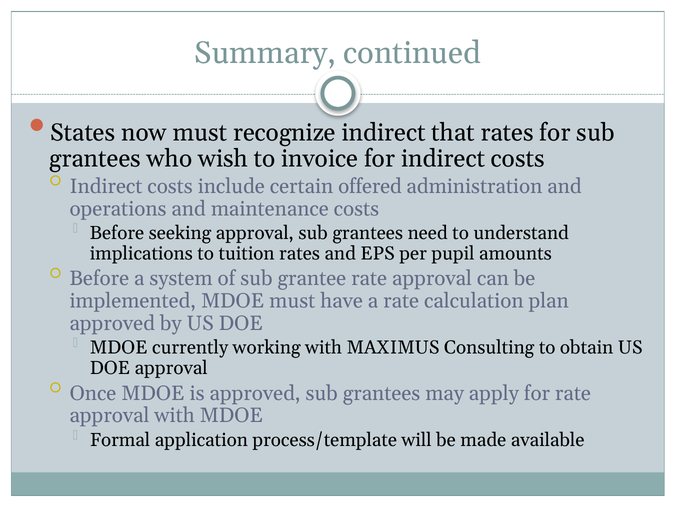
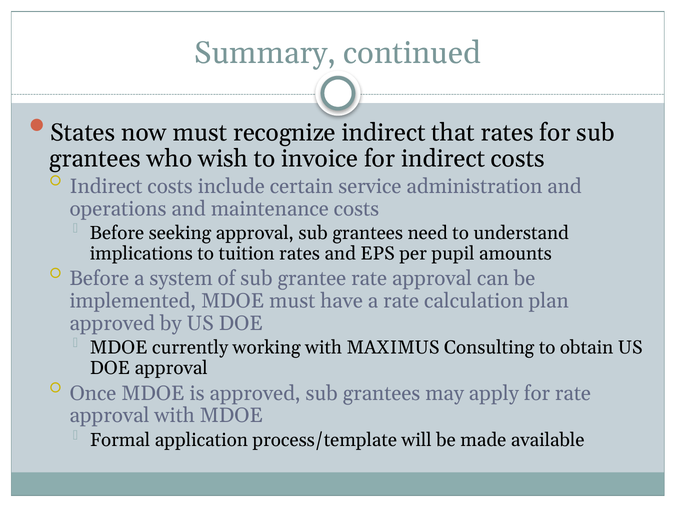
offered: offered -> service
